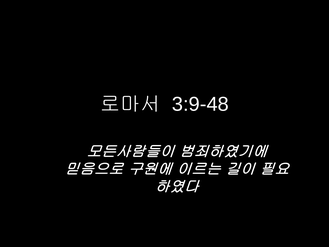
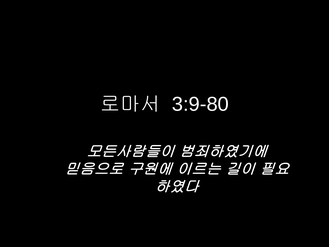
3:9-48: 3:9-48 -> 3:9-80
